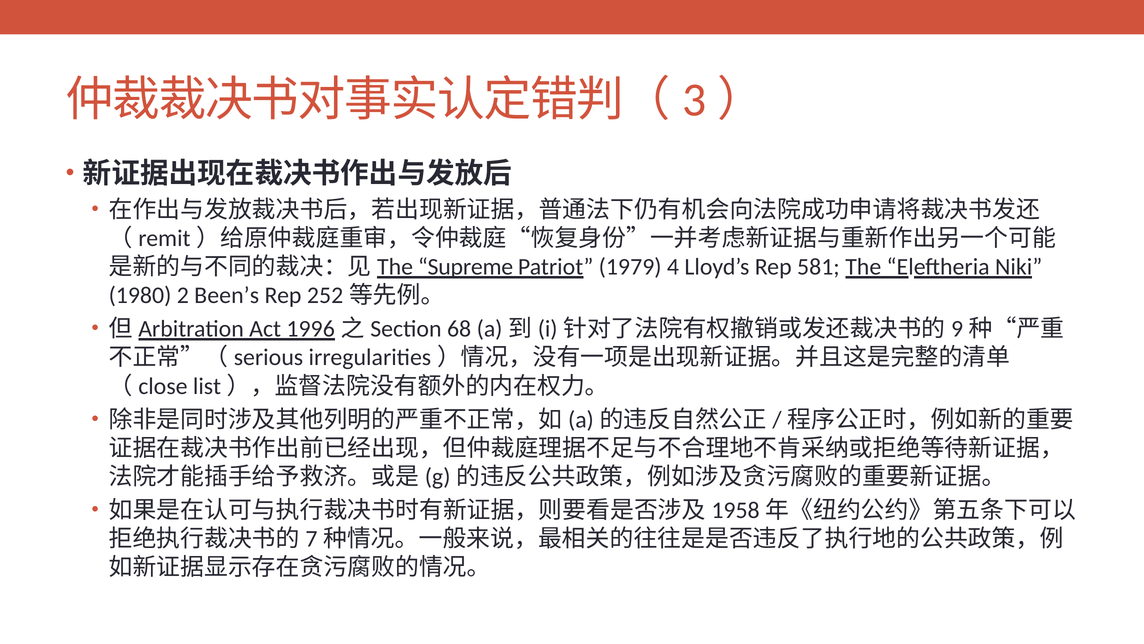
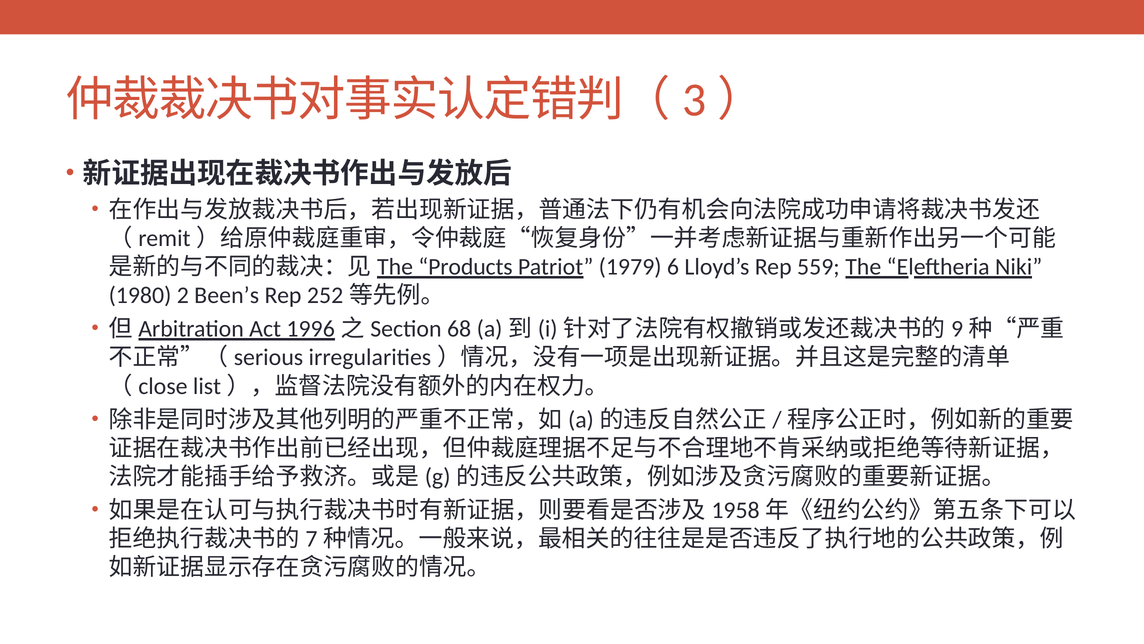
Supreme: Supreme -> Products
4: 4 -> 6
581: 581 -> 559
